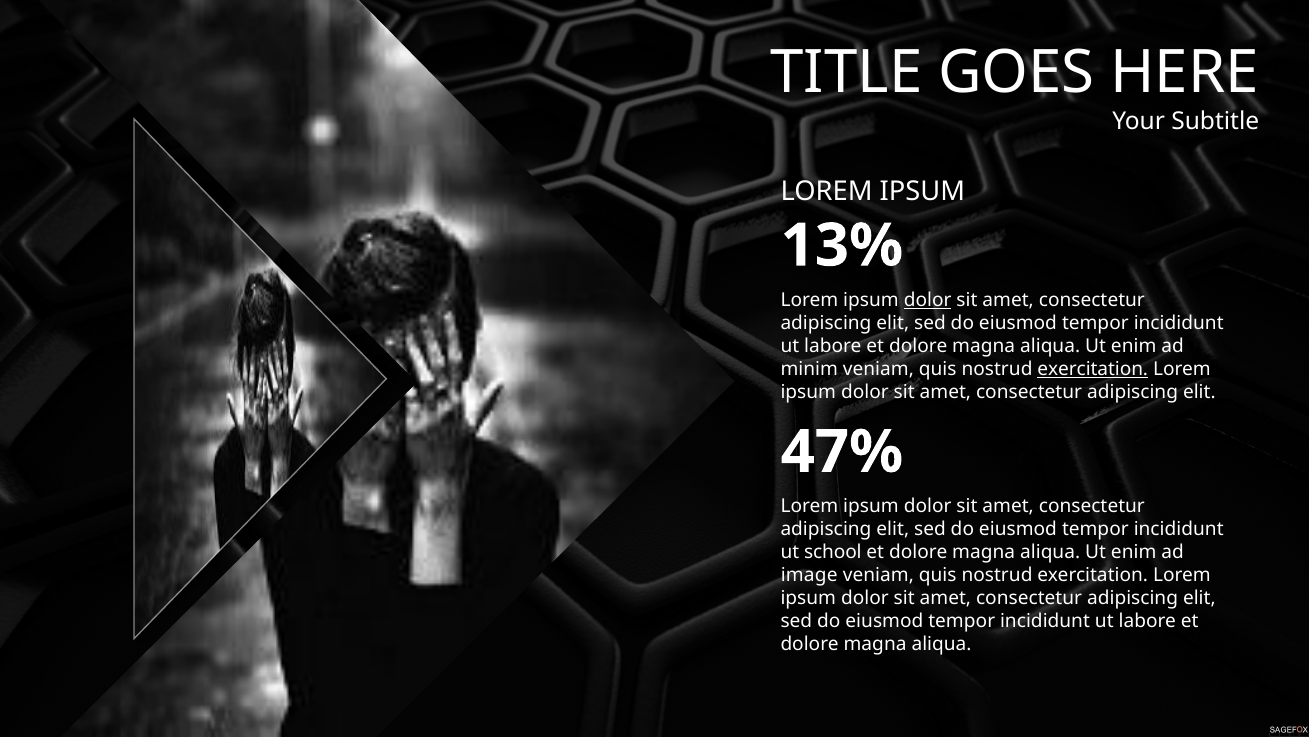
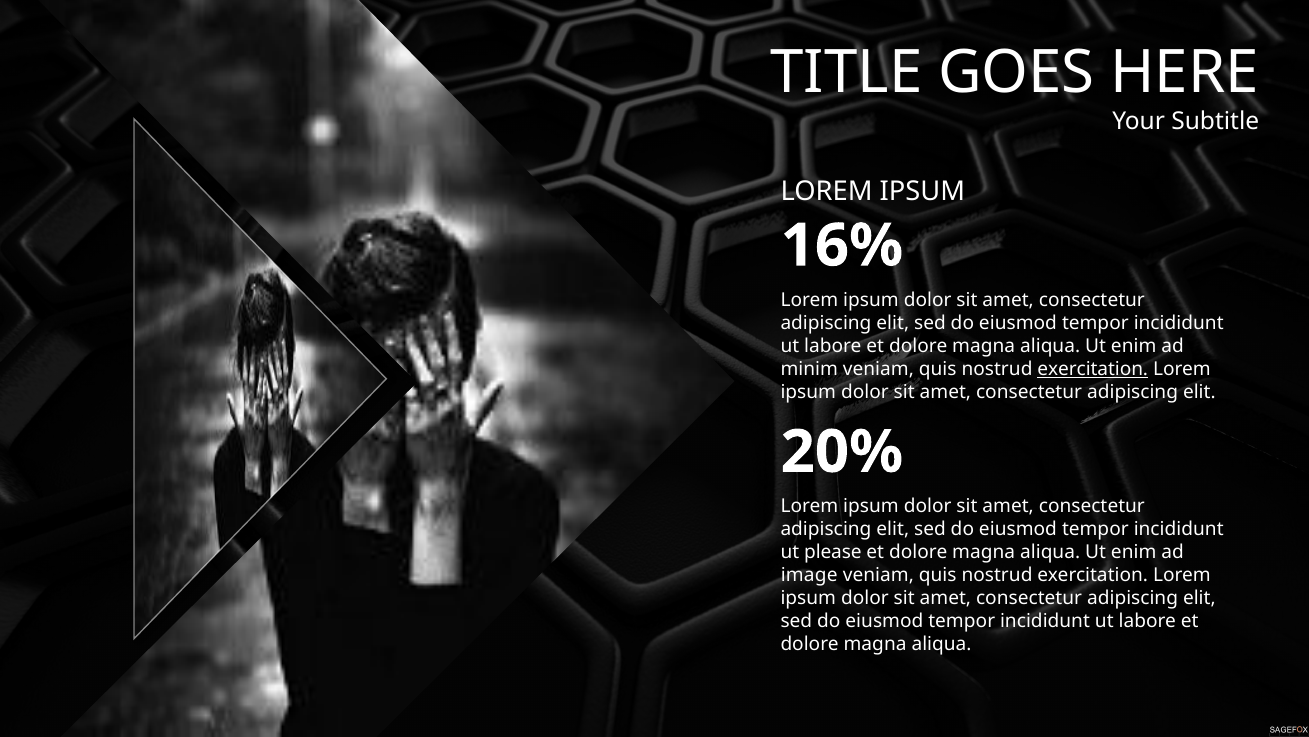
13%: 13% -> 16%
dolor at (928, 300) underline: present -> none
47%: 47% -> 20%
school: school -> please
